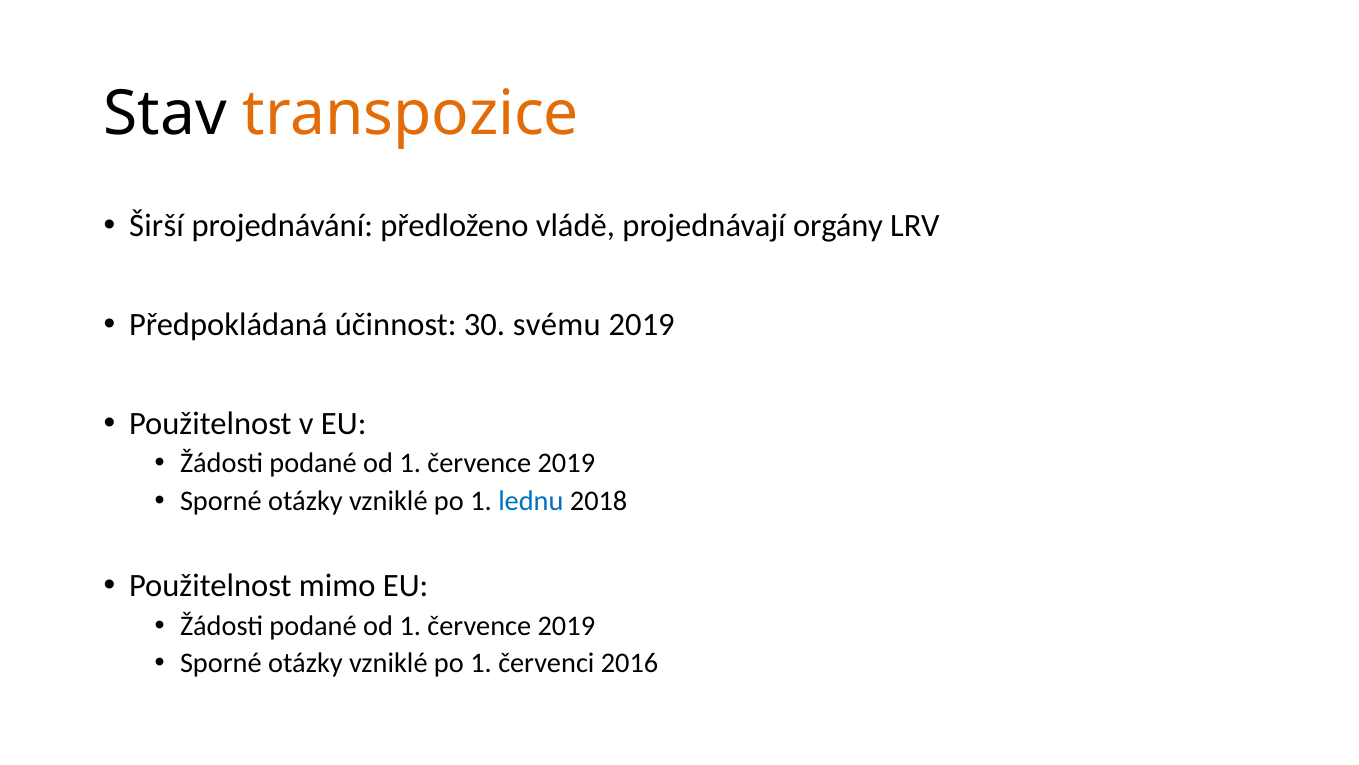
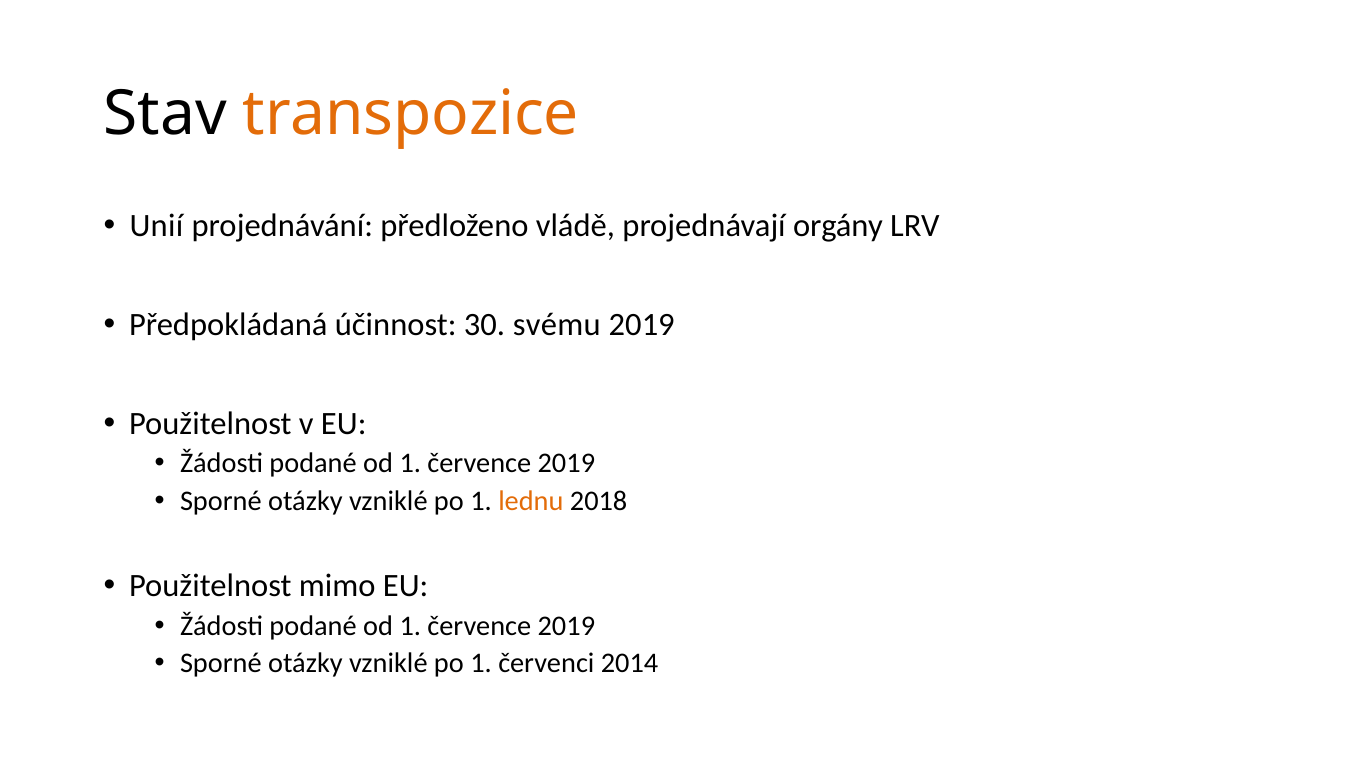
Širší: Širší -> Unií
lednu colour: blue -> orange
2016: 2016 -> 2014
